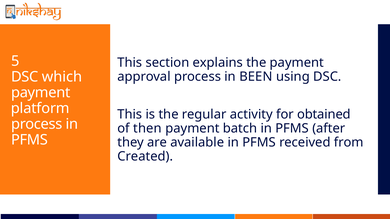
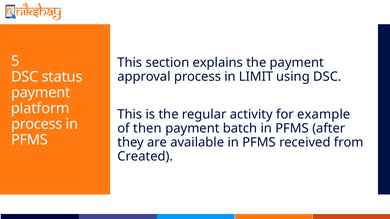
which: which -> status
BEEN: BEEN -> LIMIT
obtained: obtained -> example
